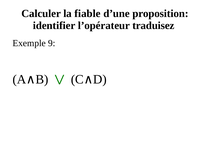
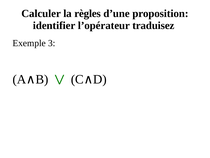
fiable: fiable -> règles
9: 9 -> 3
